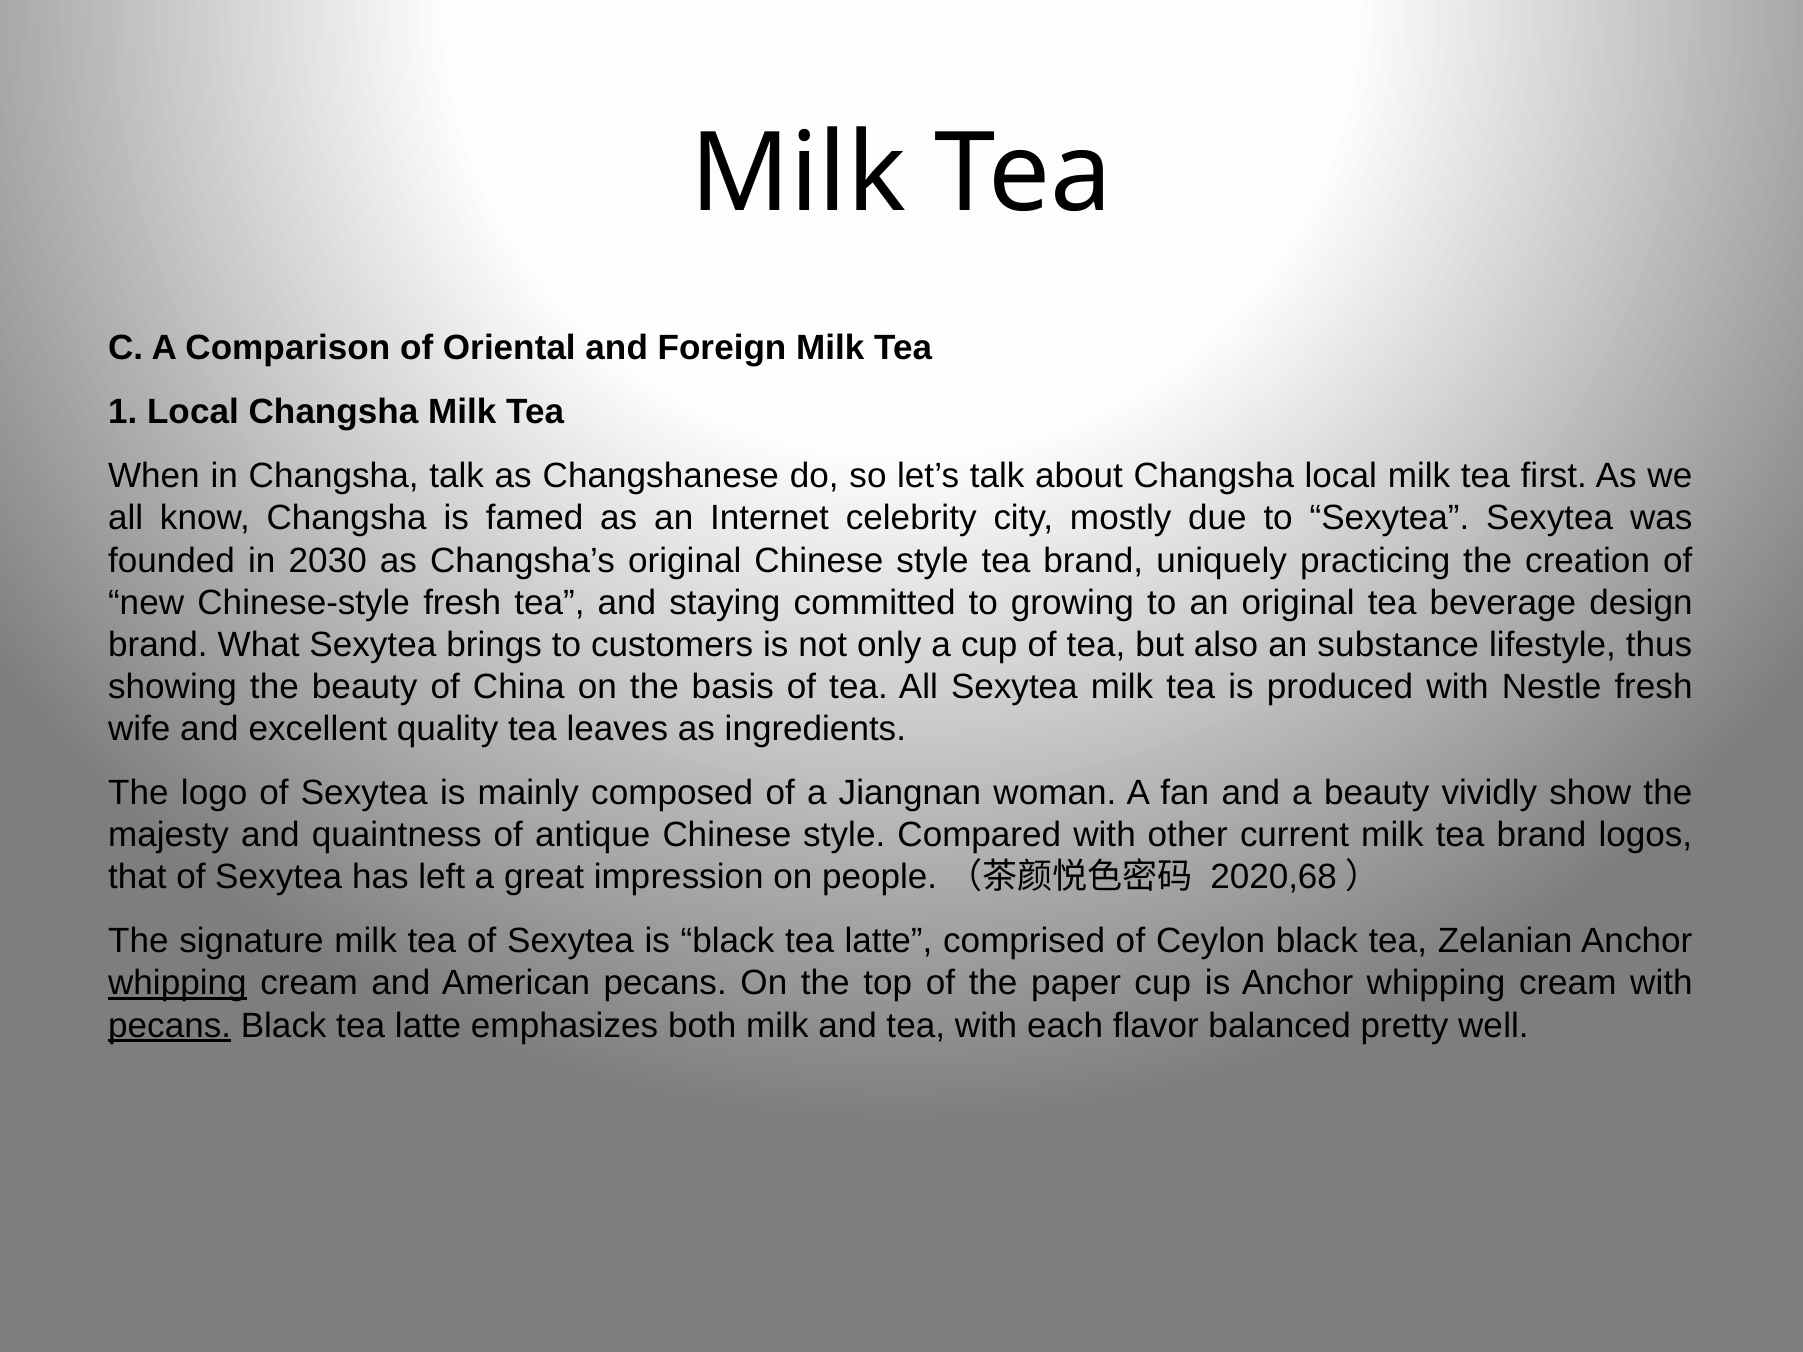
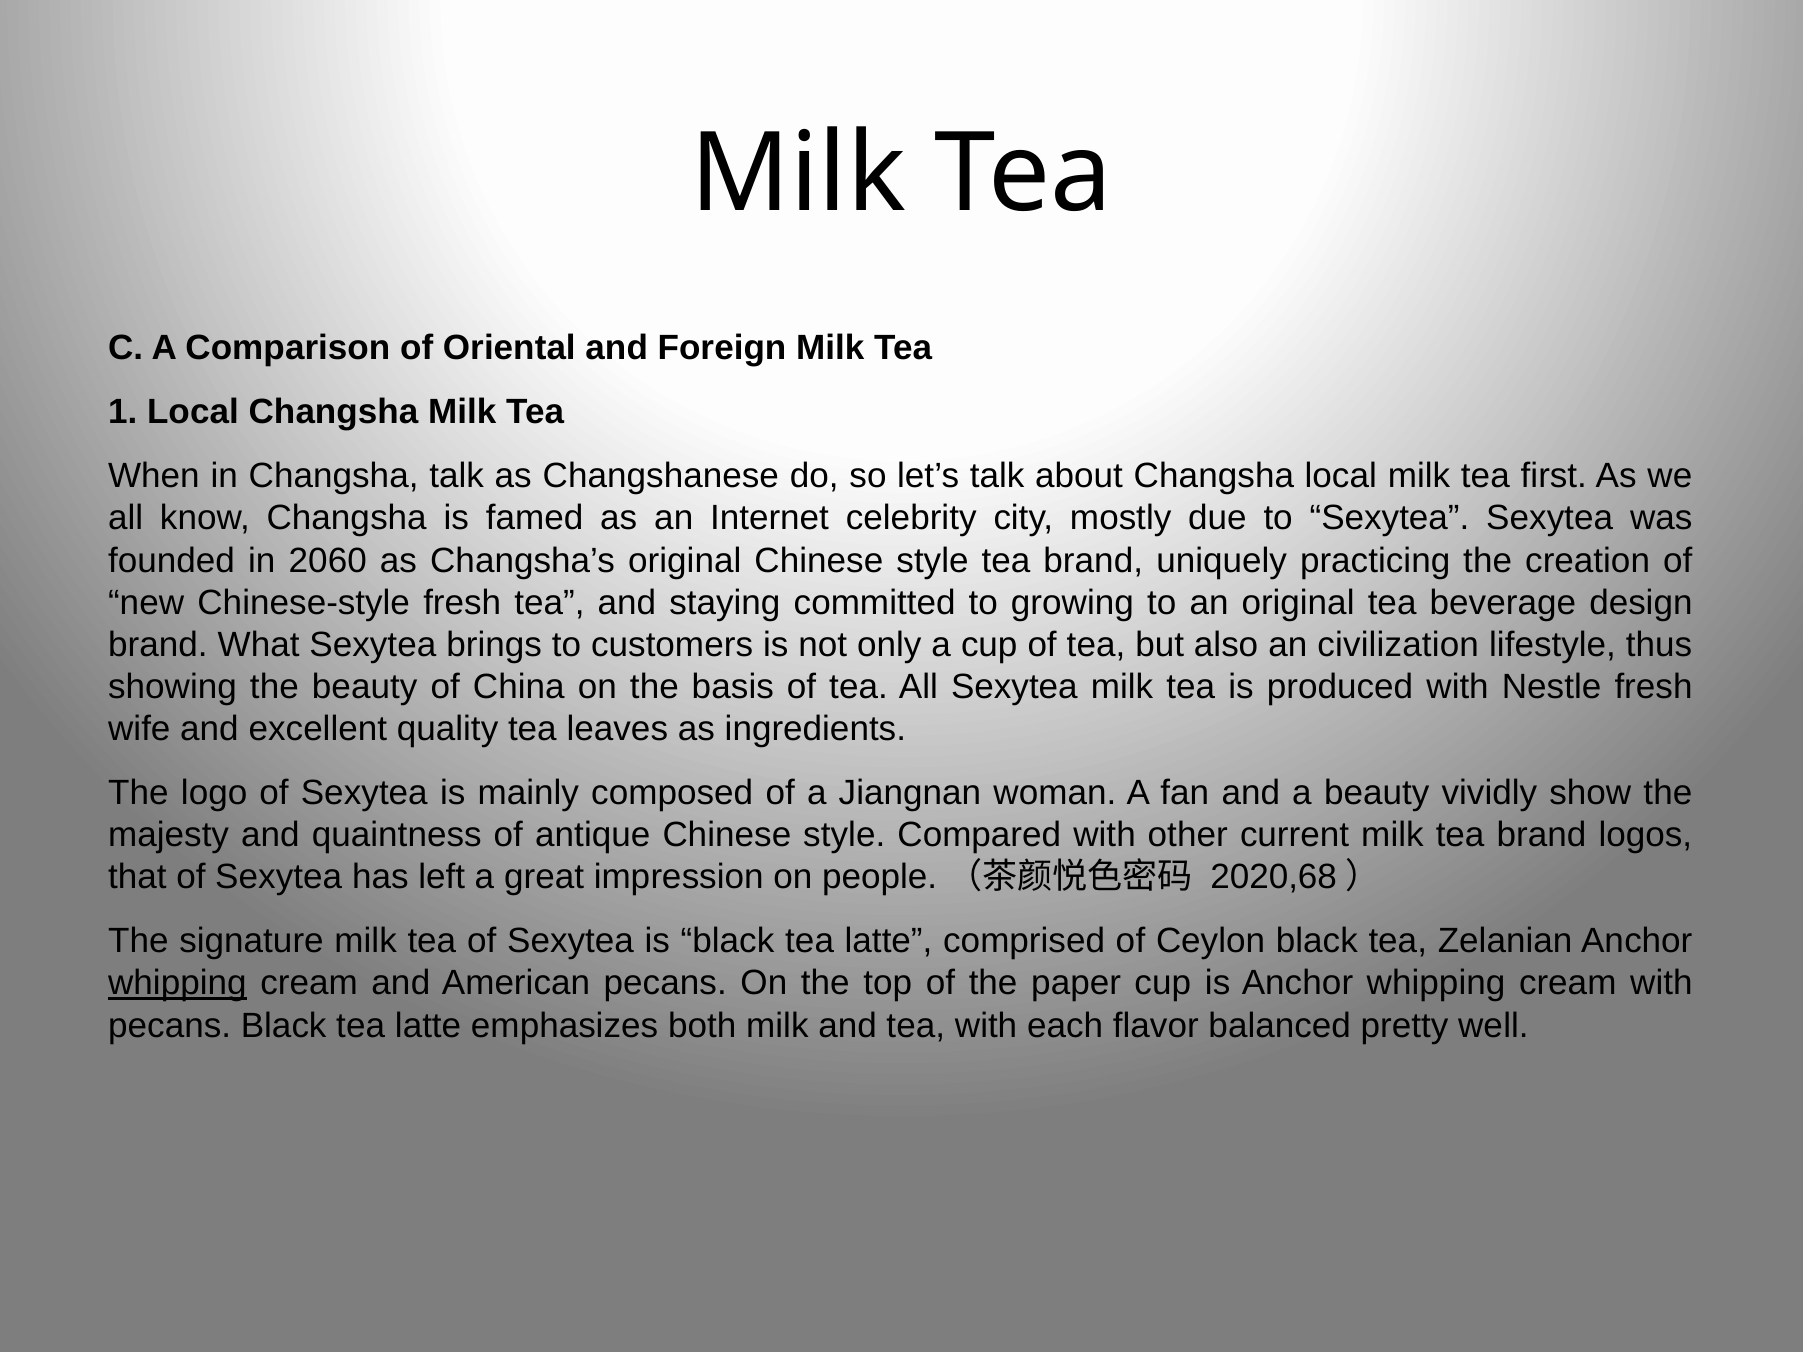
2030: 2030 -> 2060
substance: substance -> civilization
pecans at (170, 1026) underline: present -> none
